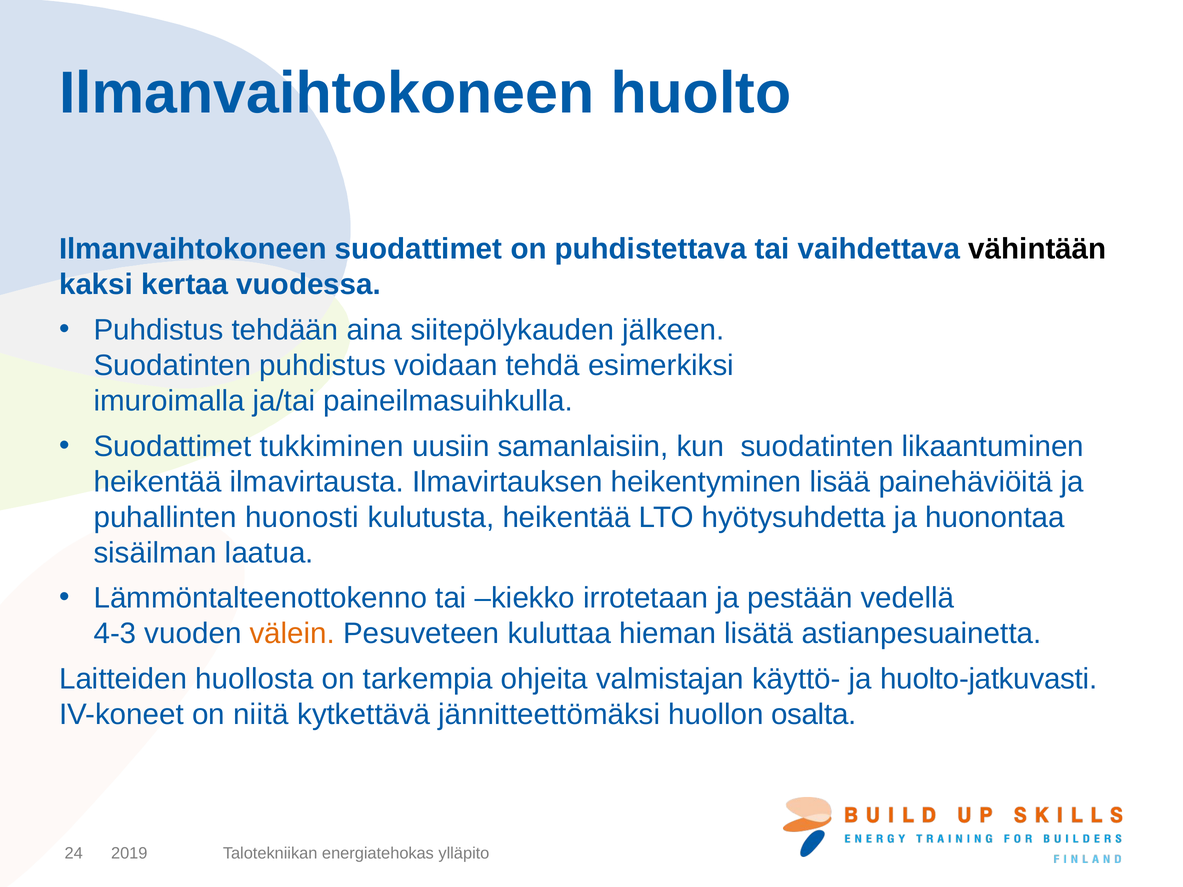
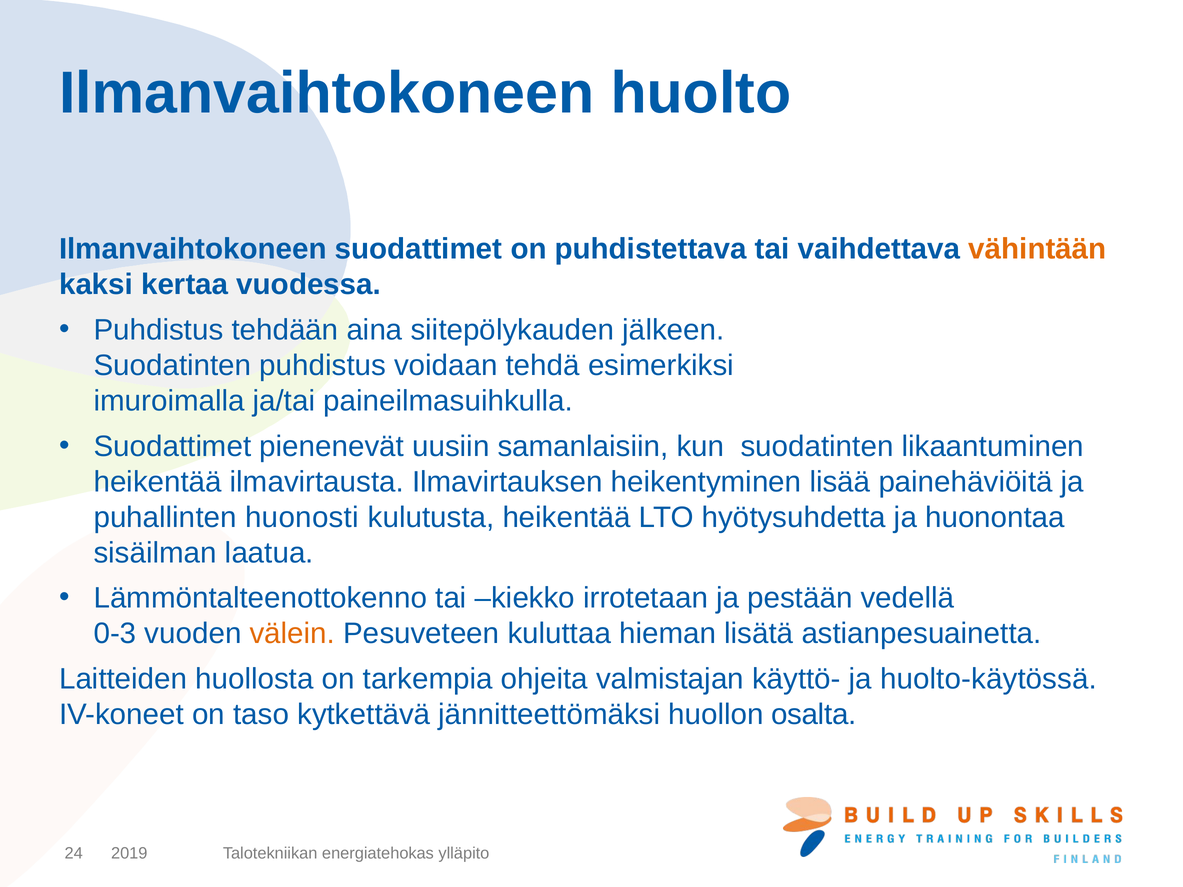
vähintään colour: black -> orange
tukkiminen: tukkiminen -> pienenevät
4-3: 4-3 -> 0-3
huolto-jatkuvasti: huolto-jatkuvasti -> huolto-käytössä
niitä: niitä -> taso
